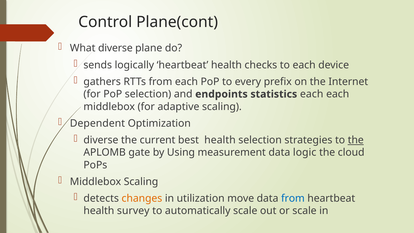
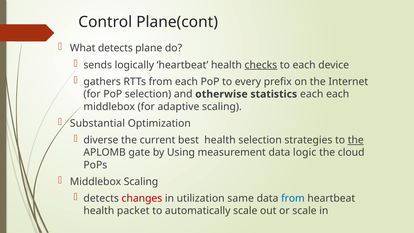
What diverse: diverse -> detects
checks underline: none -> present
endpoints: endpoints -> otherwise
Dependent: Dependent -> Substantial
changes colour: orange -> red
move: move -> same
survey: survey -> packet
